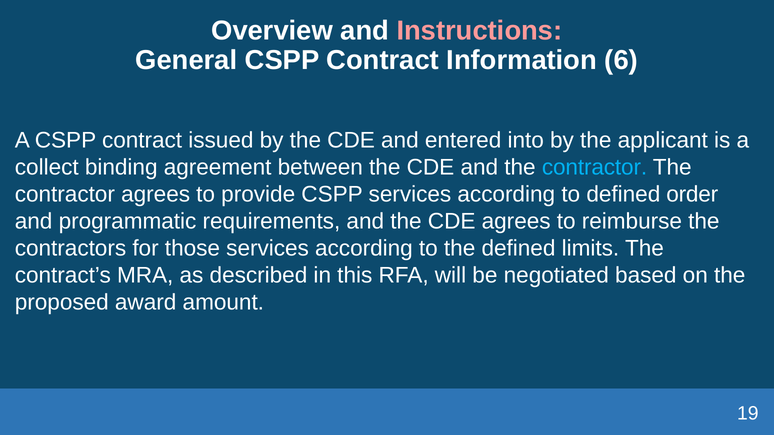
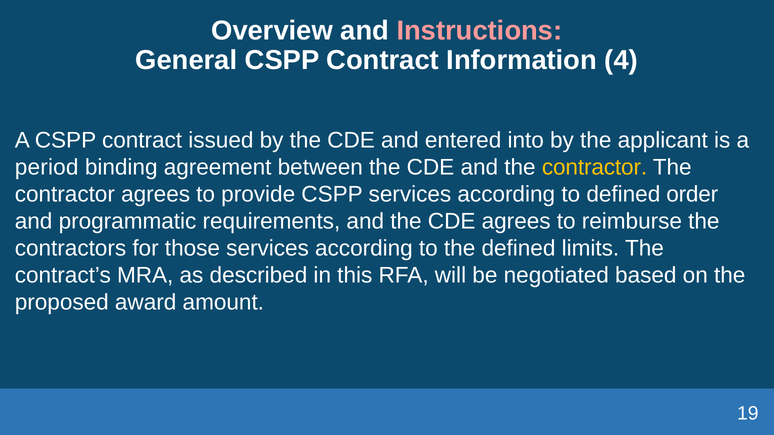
6: 6 -> 4
collect: collect -> period
contractor at (595, 167) colour: light blue -> yellow
